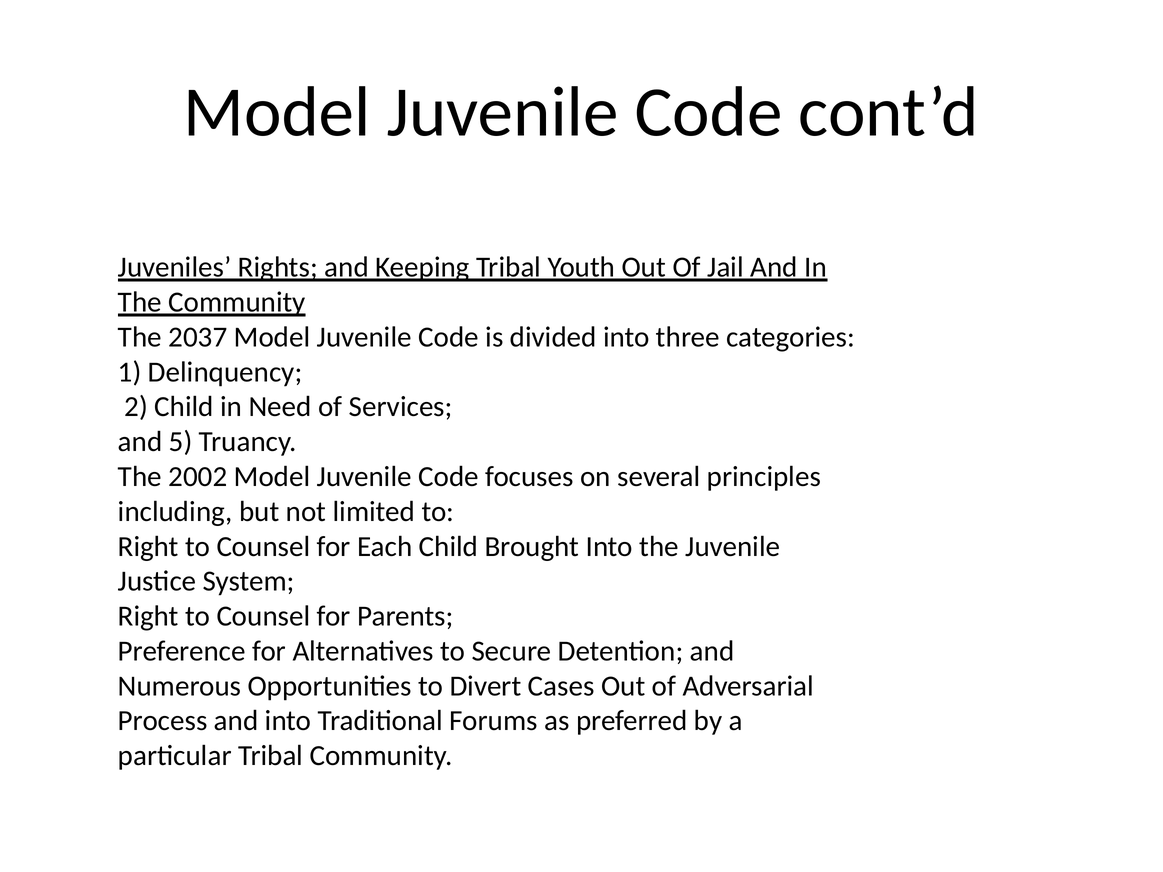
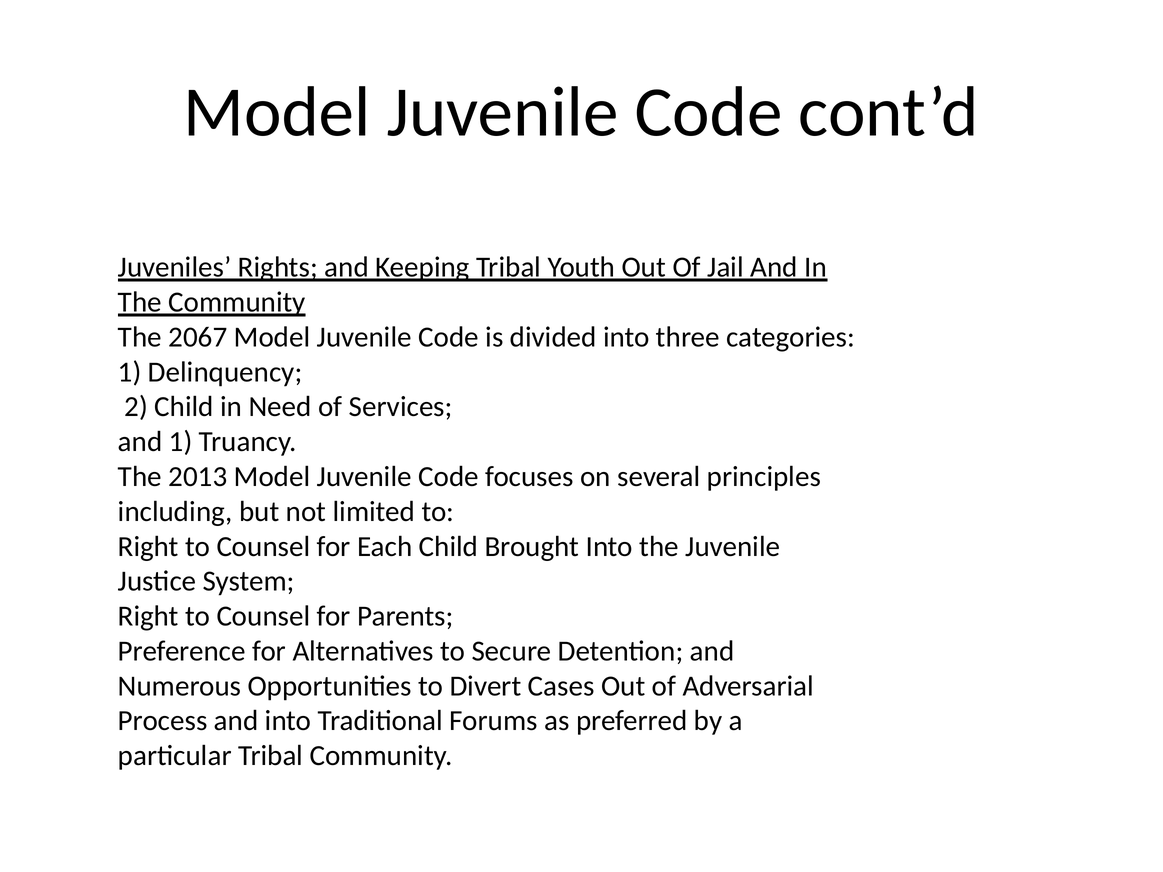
2037: 2037 -> 2067
and 5: 5 -> 1
2002: 2002 -> 2013
